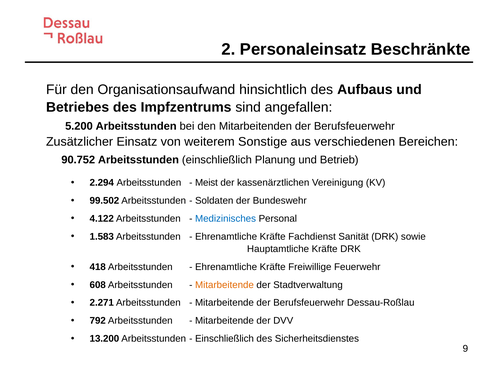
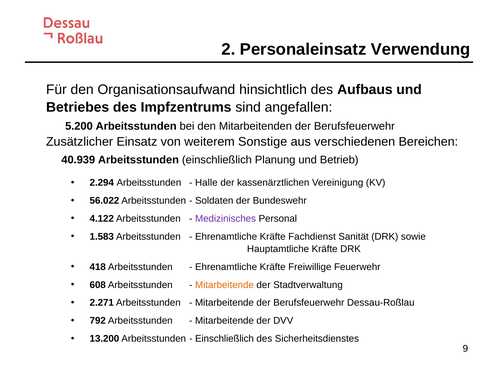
Beschränkte: Beschränkte -> Verwendung
90.752: 90.752 -> 40.939
Meist: Meist -> Halle
99.502: 99.502 -> 56.022
Medizinisches colour: blue -> purple
